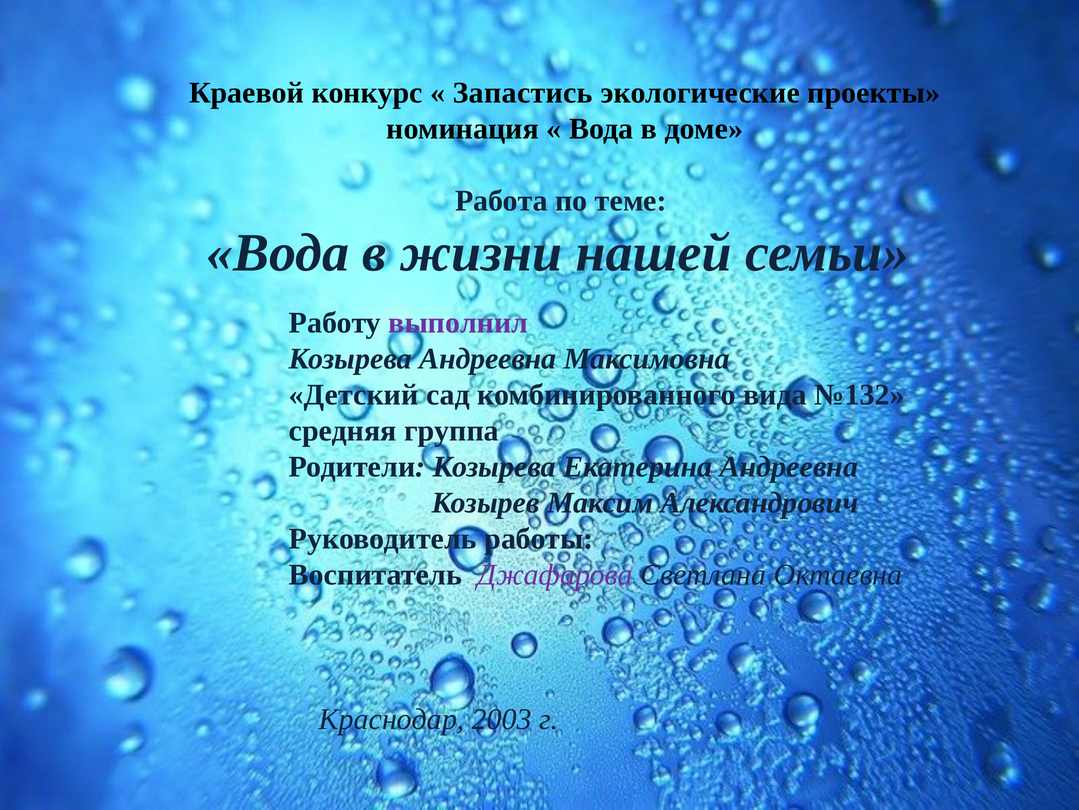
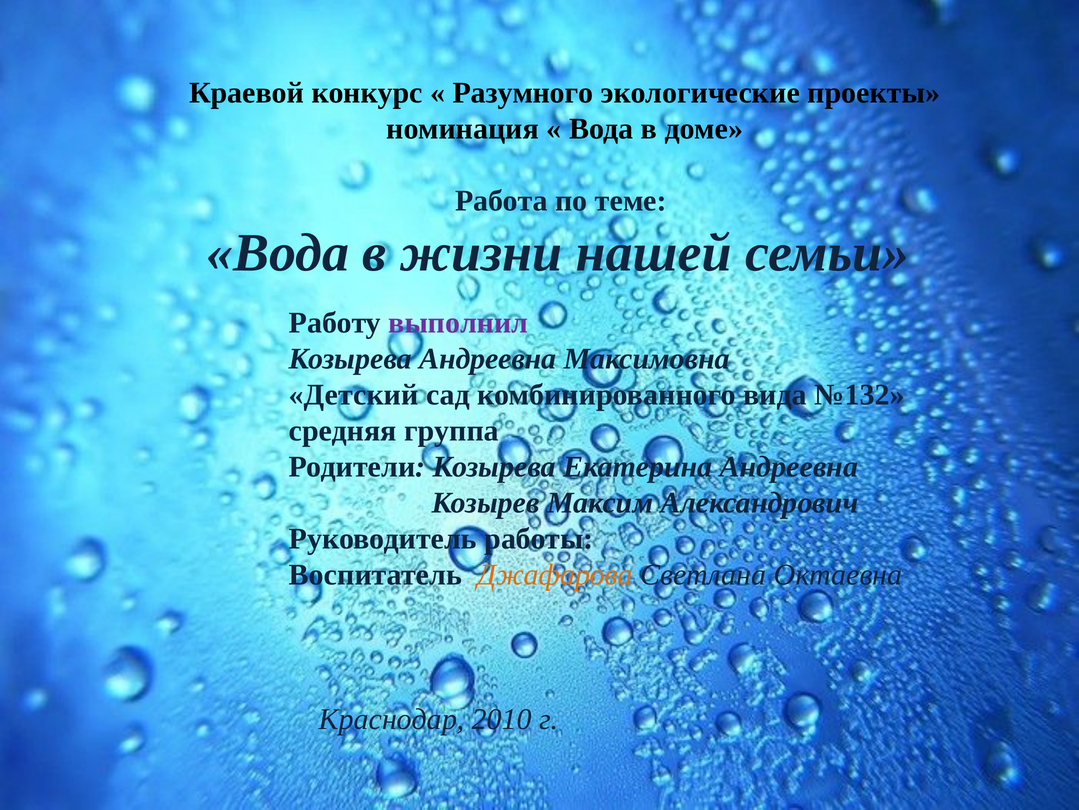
Запастись: Запастись -> Разумного
Джафарова colour: purple -> orange
2003: 2003 -> 2010
